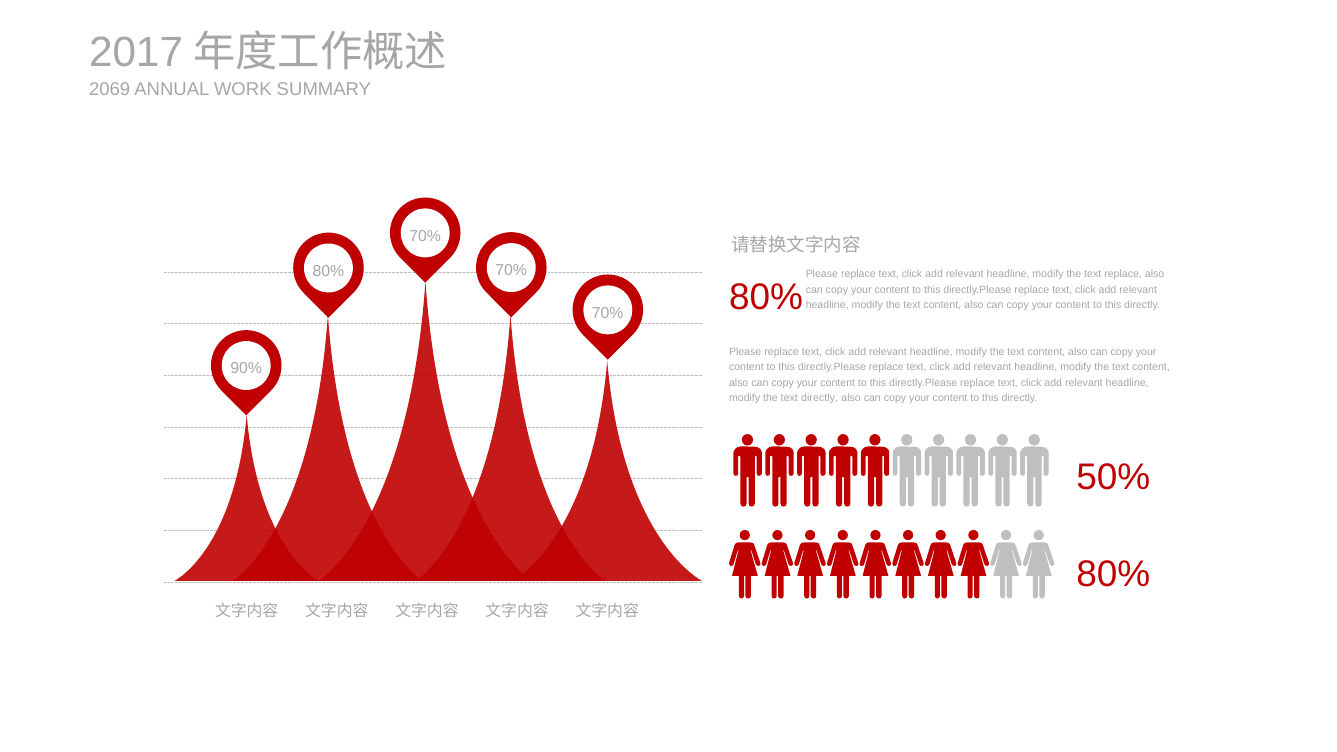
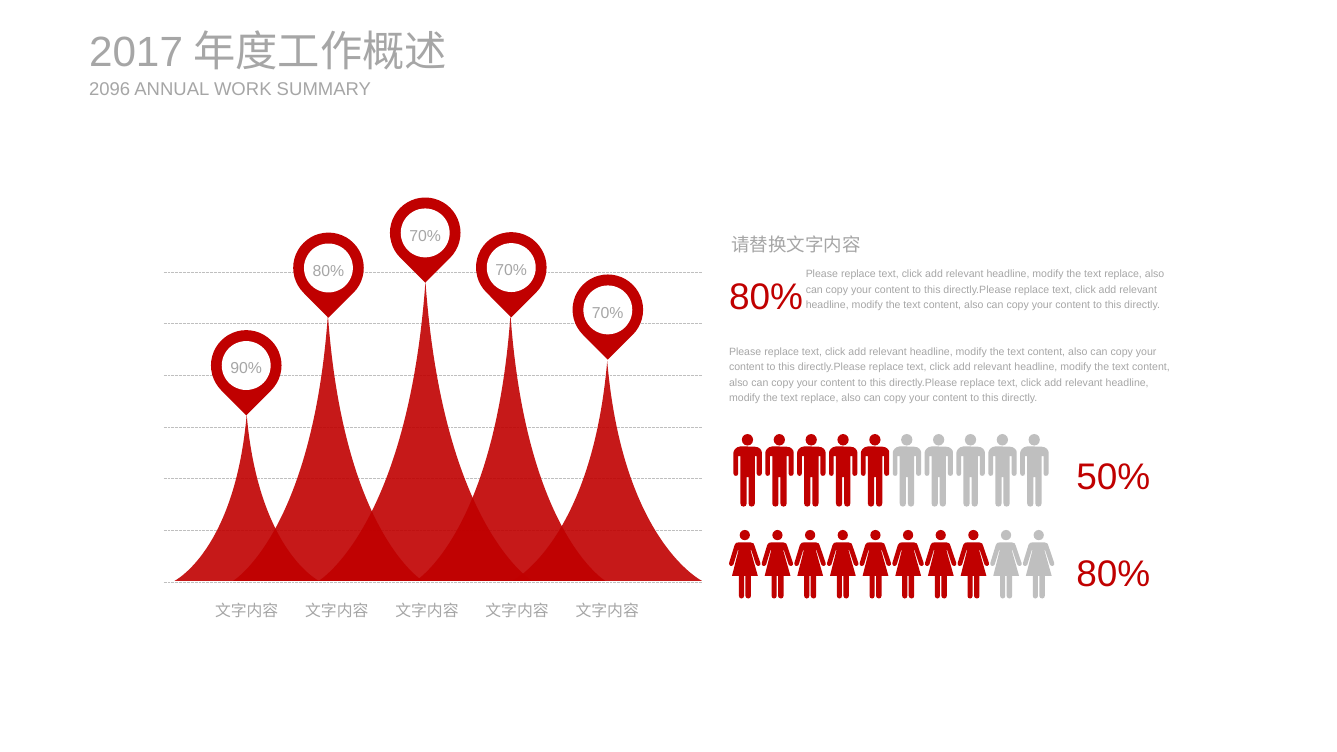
2069: 2069 -> 2096
directly at (820, 398): directly -> replace
